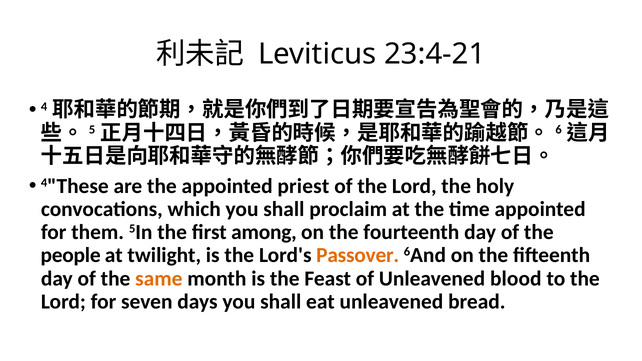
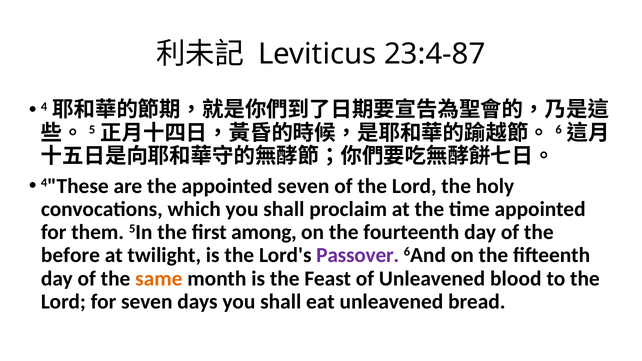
23:4-21: 23:4-21 -> 23:4-87
appointed priest: priest -> seven
people: people -> before
Passover colour: orange -> purple
